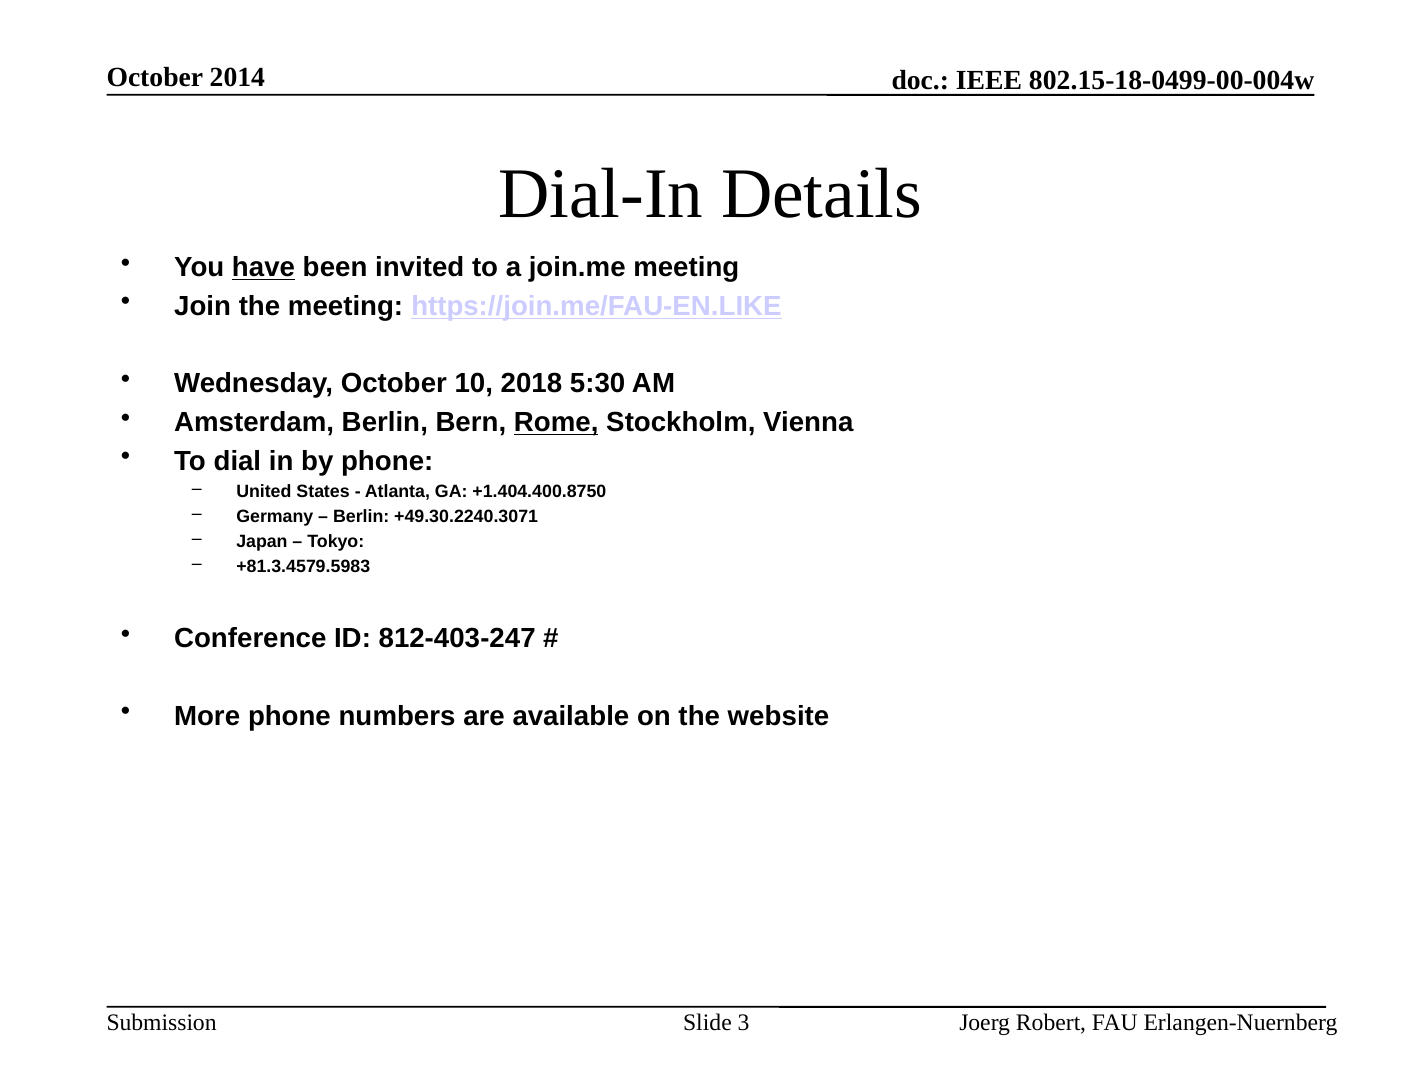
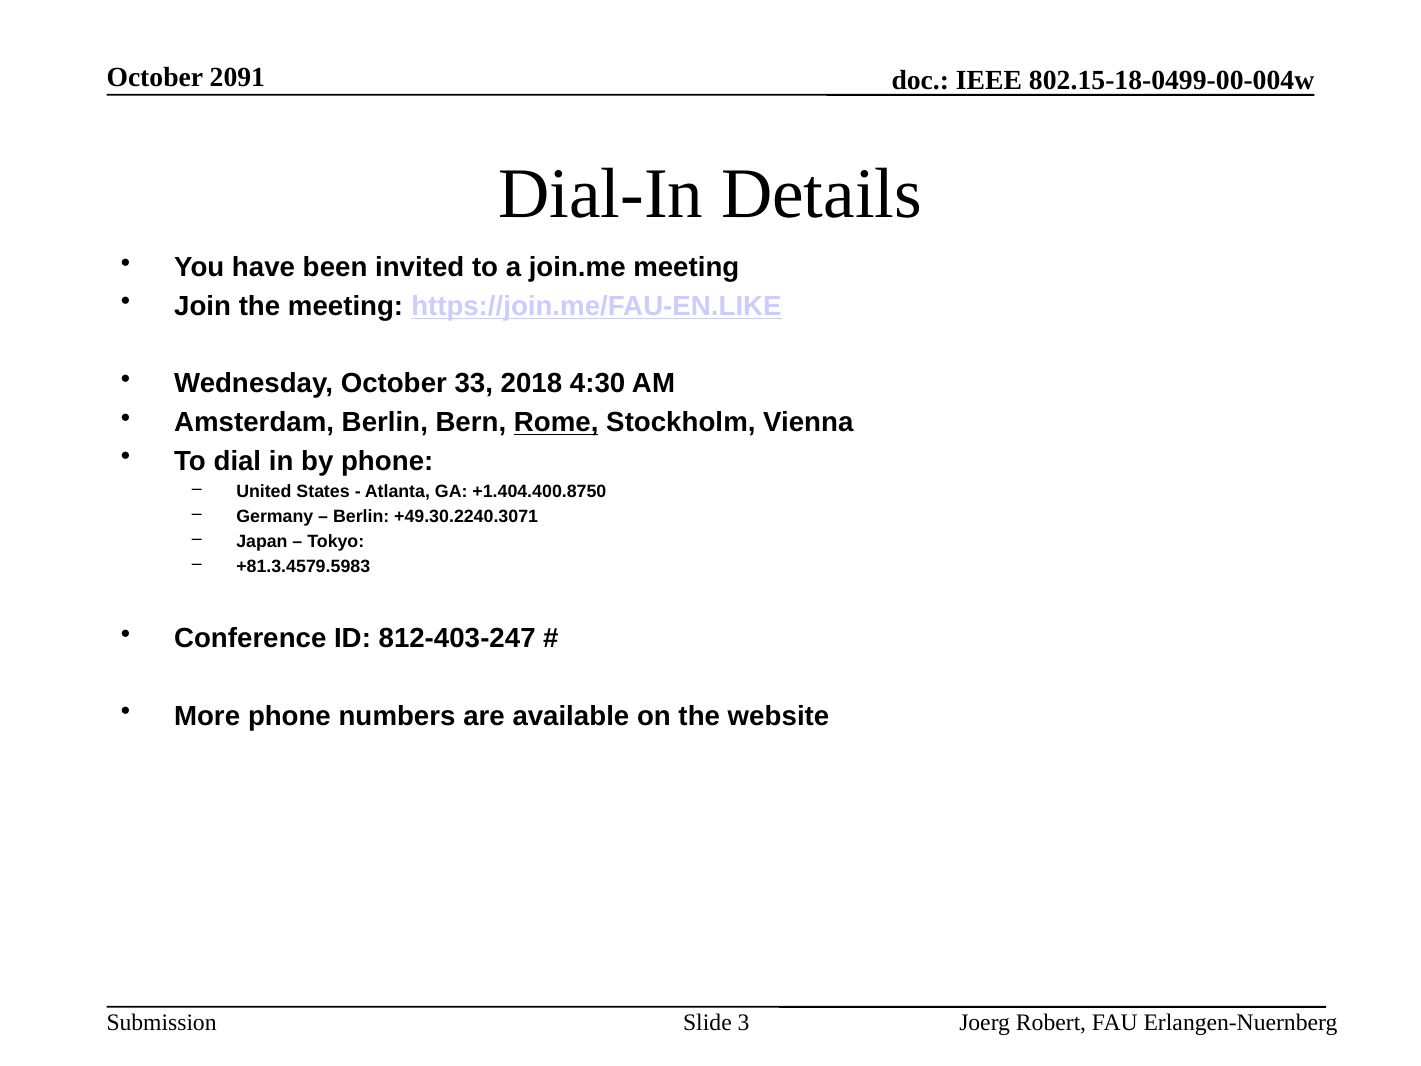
2014: 2014 -> 2091
have underline: present -> none
10: 10 -> 33
5:30: 5:30 -> 4:30
